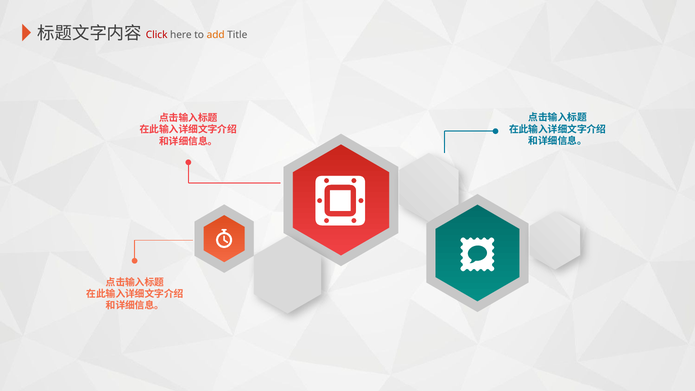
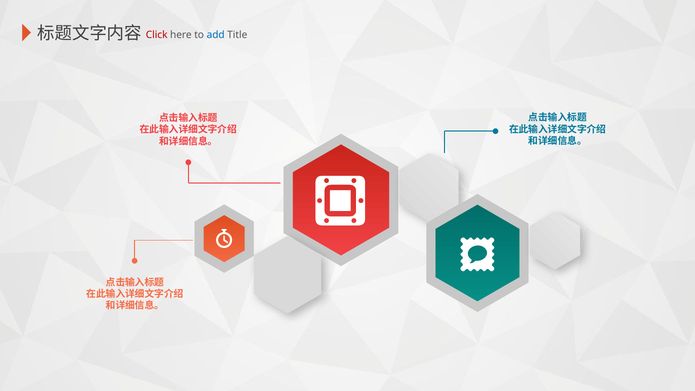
add colour: orange -> blue
